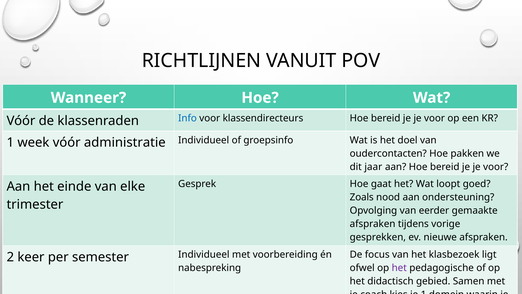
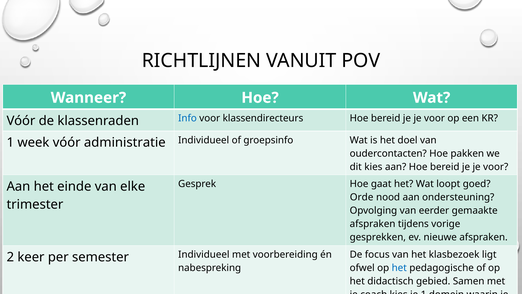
dit jaar: jaar -> kies
Zoals: Zoals -> Orde
het at (399, 268) colour: purple -> blue
